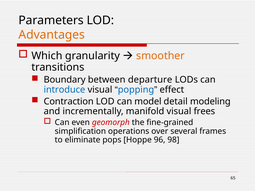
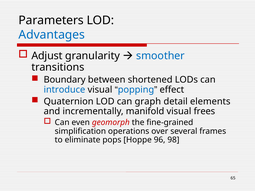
Advantages colour: orange -> blue
Which: Which -> Adjust
smoother colour: orange -> blue
departure: departure -> shortened
Contraction: Contraction -> Quaternion
model: model -> graph
modeling: modeling -> elements
